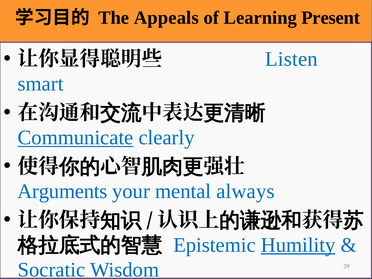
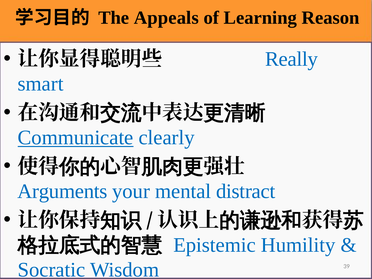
Present: Present -> Reason
Listen: Listen -> Really
always: always -> distract
Humility underline: present -> none
